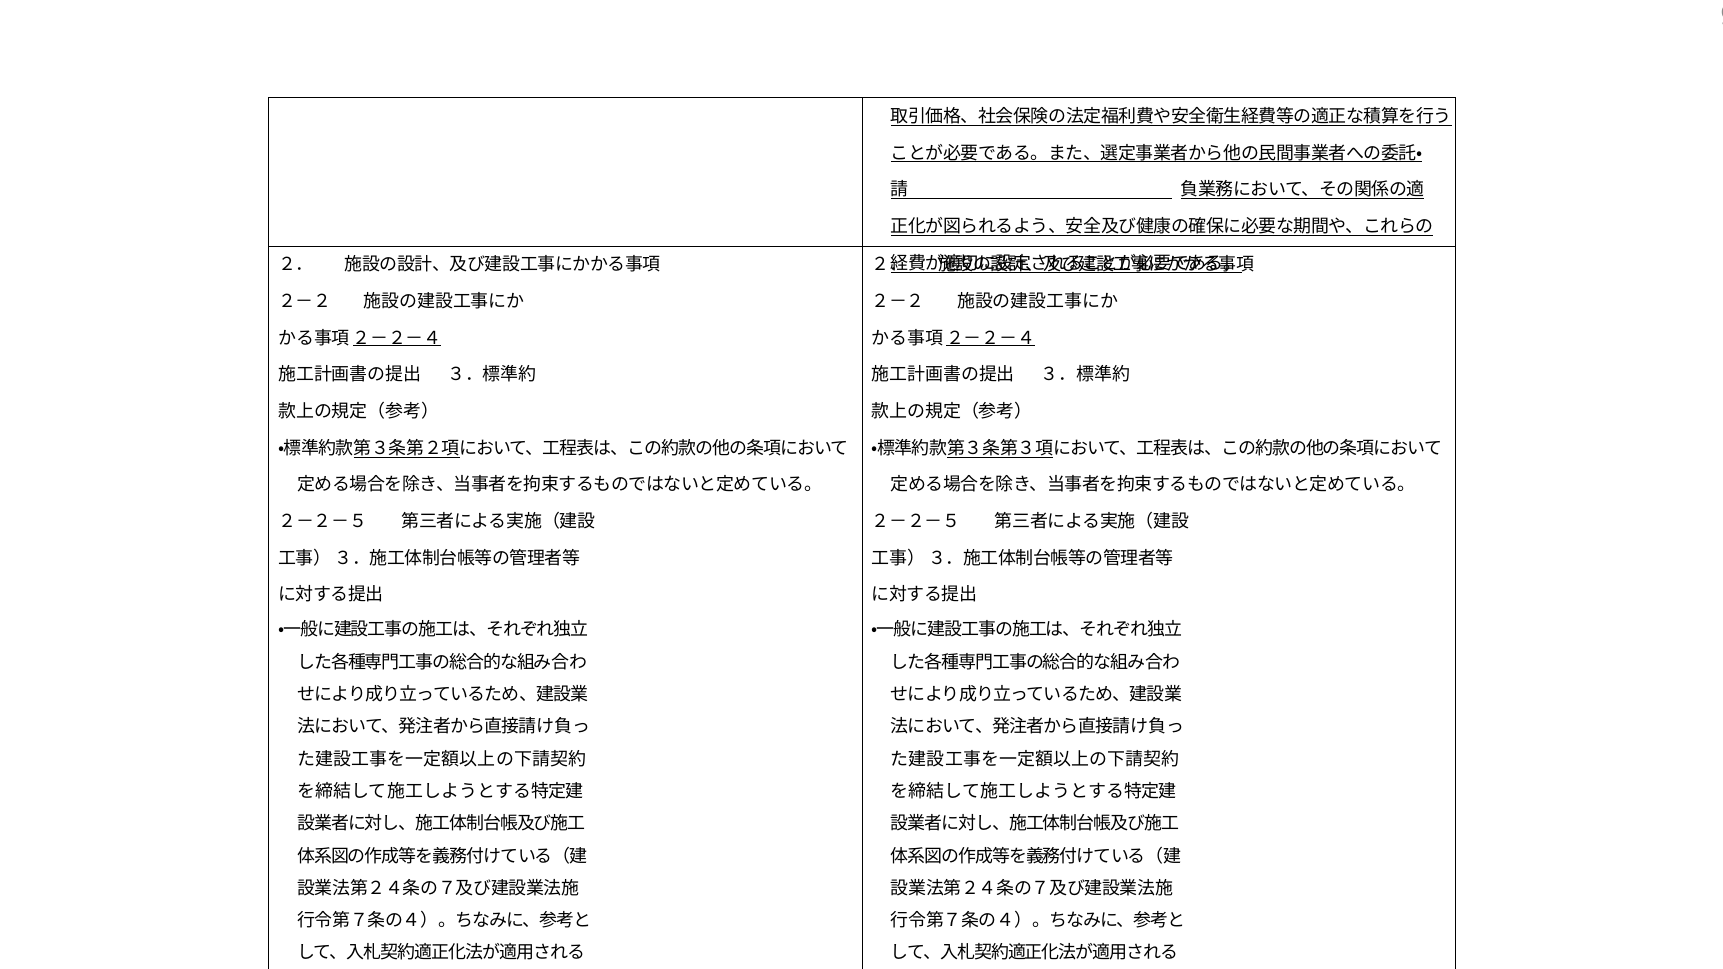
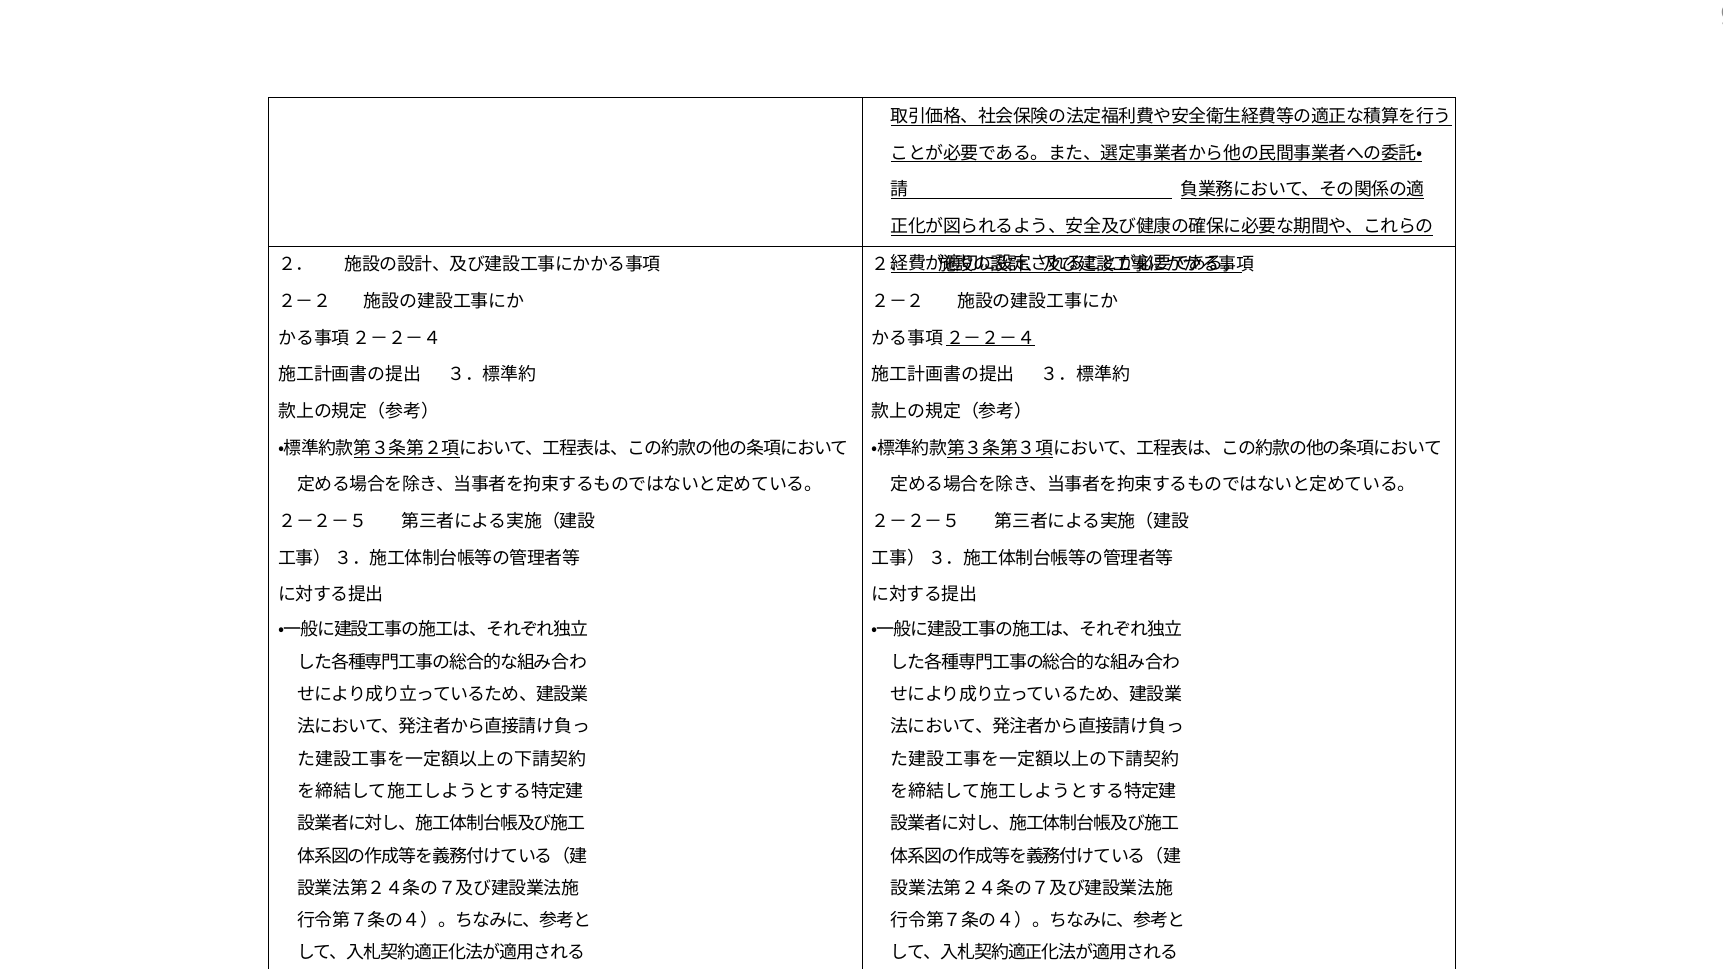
２－２－４ at (397, 338) underline: present -> none
